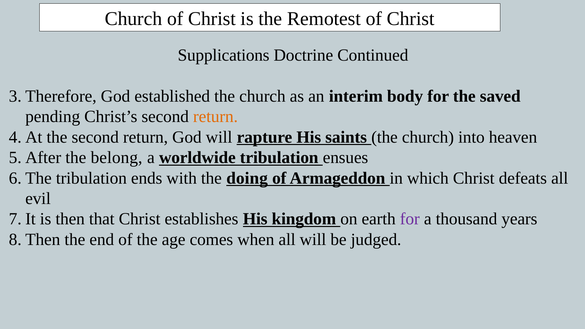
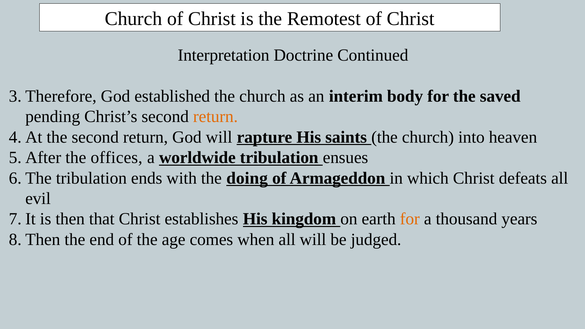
Supplications: Supplications -> Interpretation
belong: belong -> offices
for at (410, 219) colour: purple -> orange
